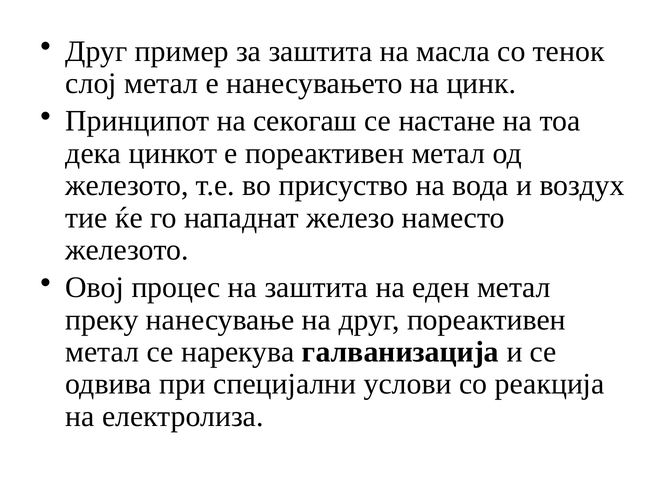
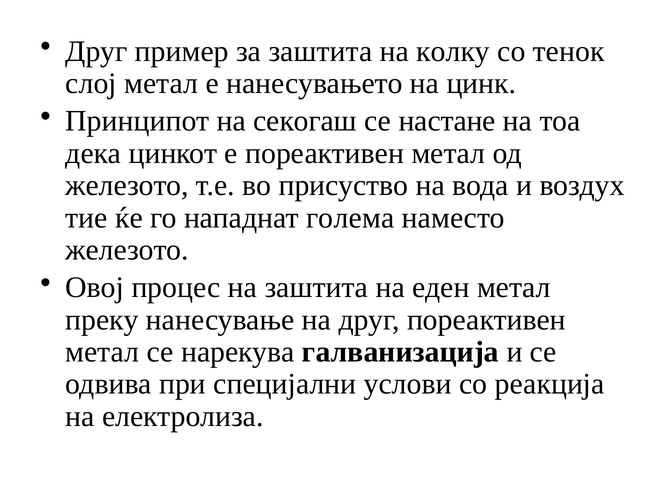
масла: масла -> колку
железо: железо -> голема
